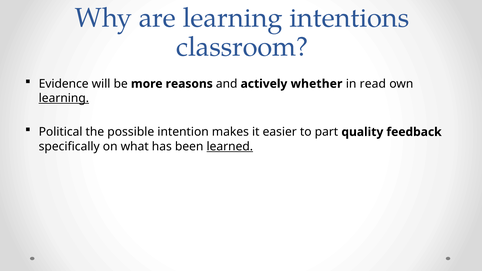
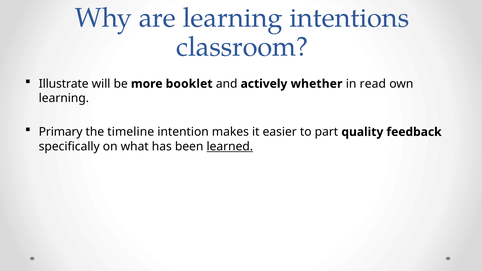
Evidence: Evidence -> Illustrate
reasons: reasons -> booklet
learning at (64, 98) underline: present -> none
Political: Political -> Primary
possible: possible -> timeline
